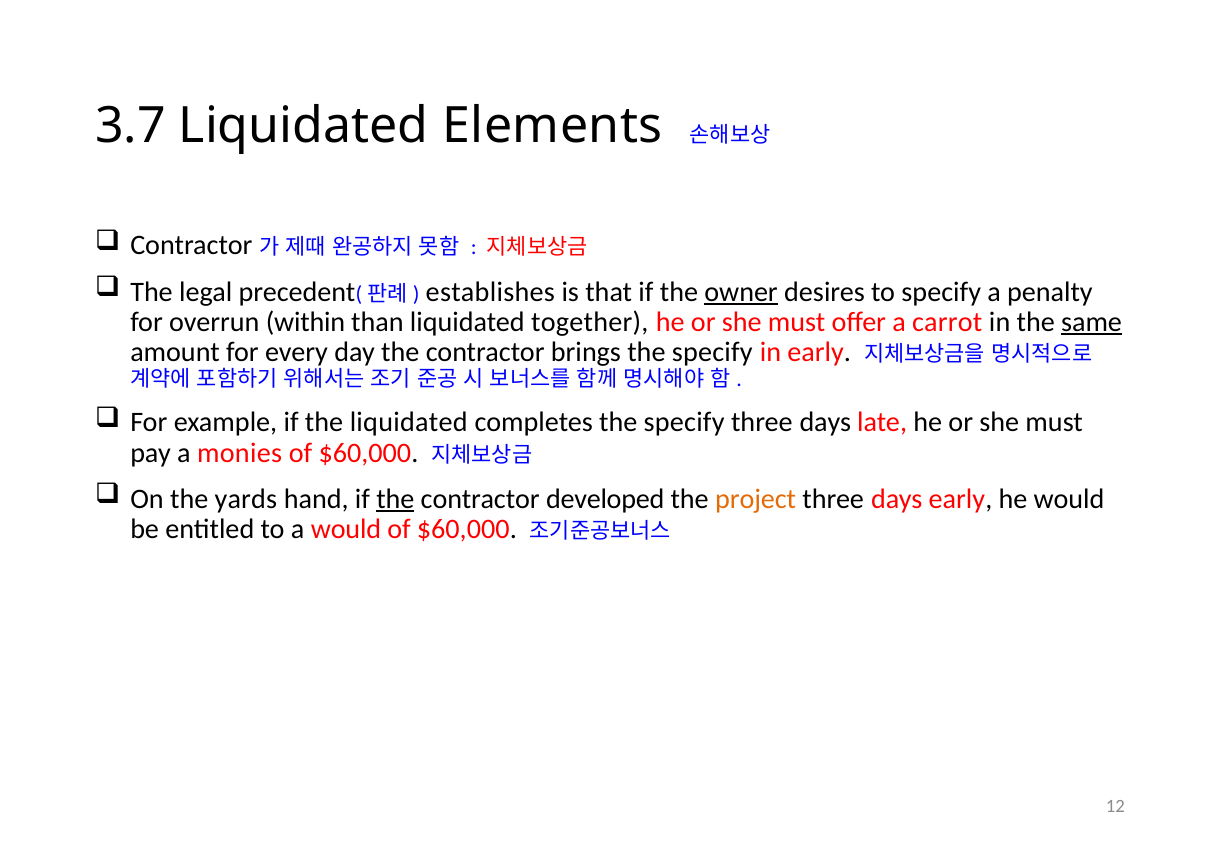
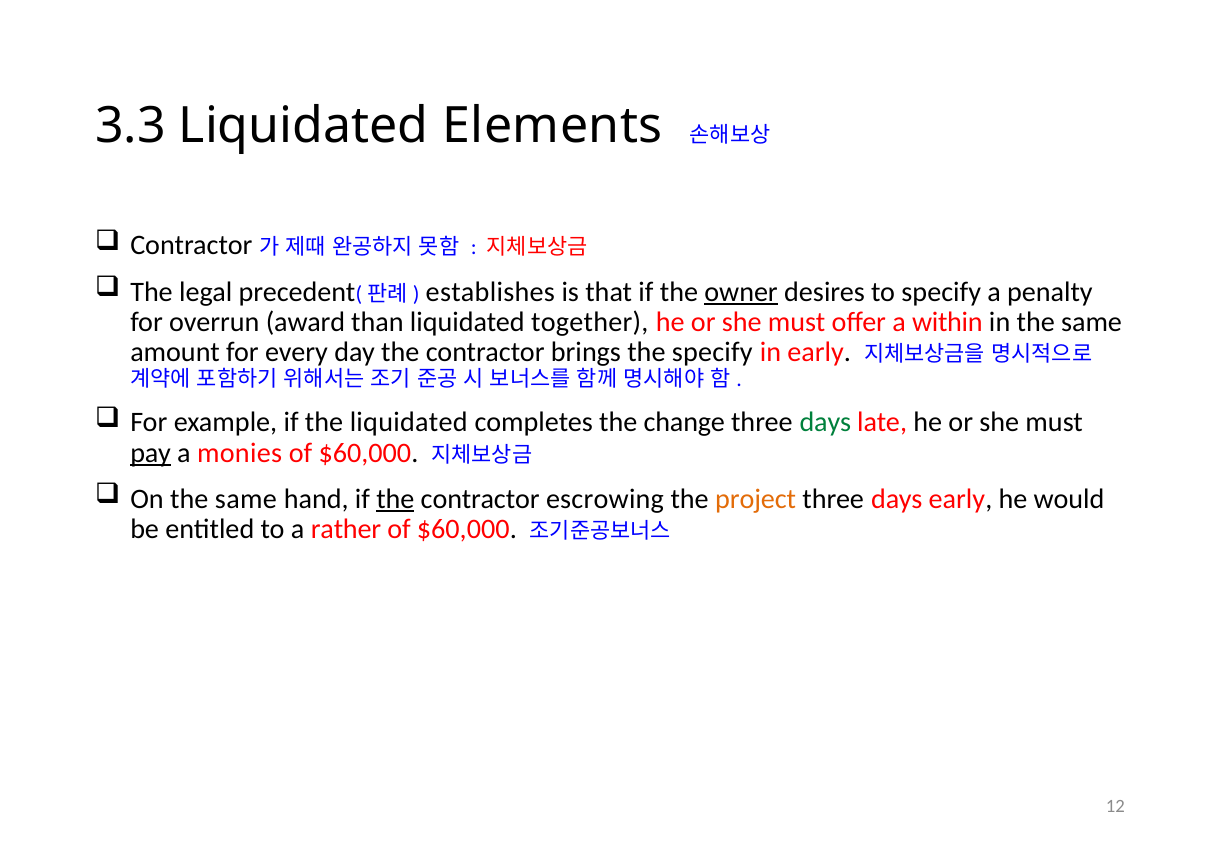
3.7: 3.7 -> 3.3
within: within -> award
carrot: carrot -> within
same at (1092, 322) underline: present -> none
completes the specify: specify -> change
days at (825, 422) colour: black -> green
pay underline: none -> present
On the yards: yards -> same
developed: developed -> escrowing
a would: would -> rather
